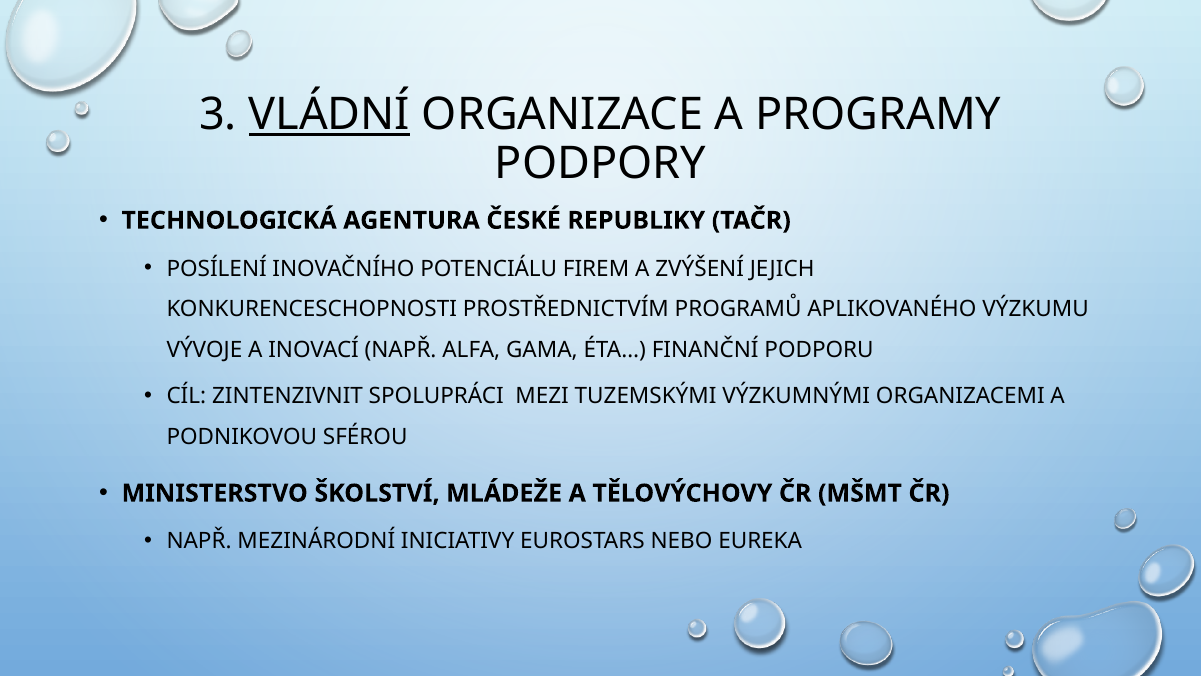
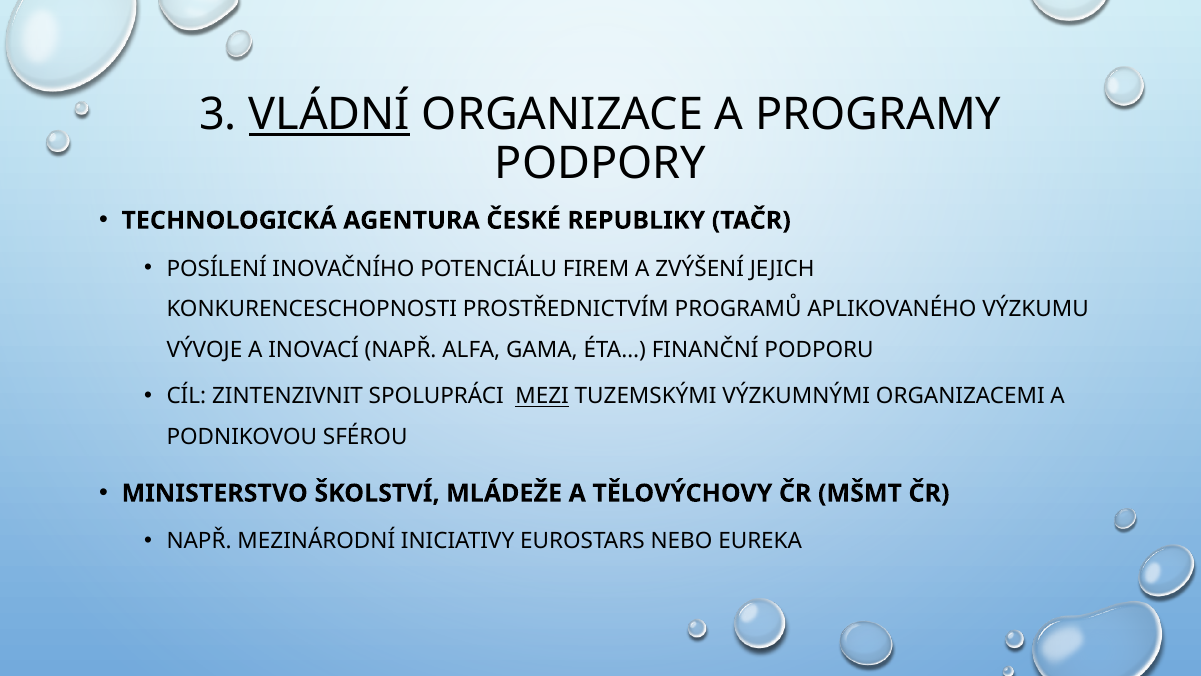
MEZI underline: none -> present
